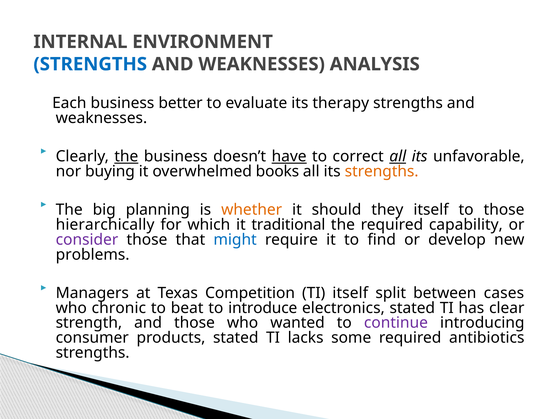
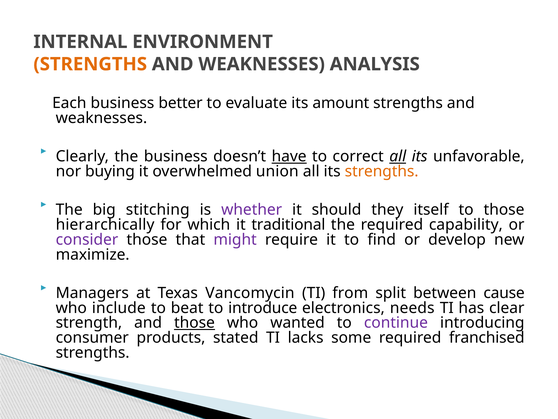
STRENGTHS at (90, 64) colour: blue -> orange
therapy: therapy -> amount
the at (126, 156) underline: present -> none
books: books -> union
planning: planning -> stitching
whether colour: orange -> purple
might colour: blue -> purple
problems: problems -> maximize
Competition: Competition -> Vancomycin
TI itself: itself -> from
cases: cases -> cause
chronic: chronic -> include
electronics stated: stated -> needs
those at (195, 322) underline: none -> present
antibiotics: antibiotics -> franchised
